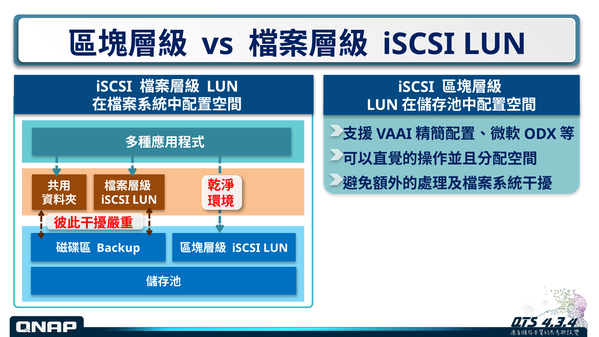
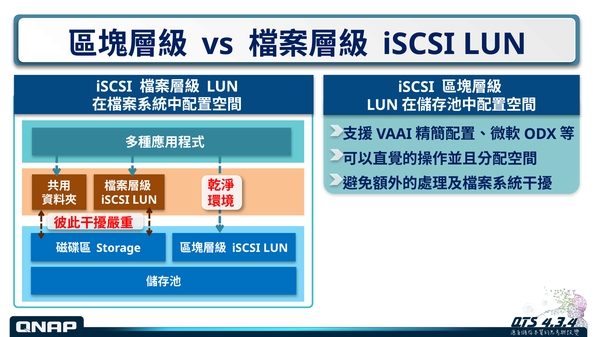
Backup: Backup -> Storage
